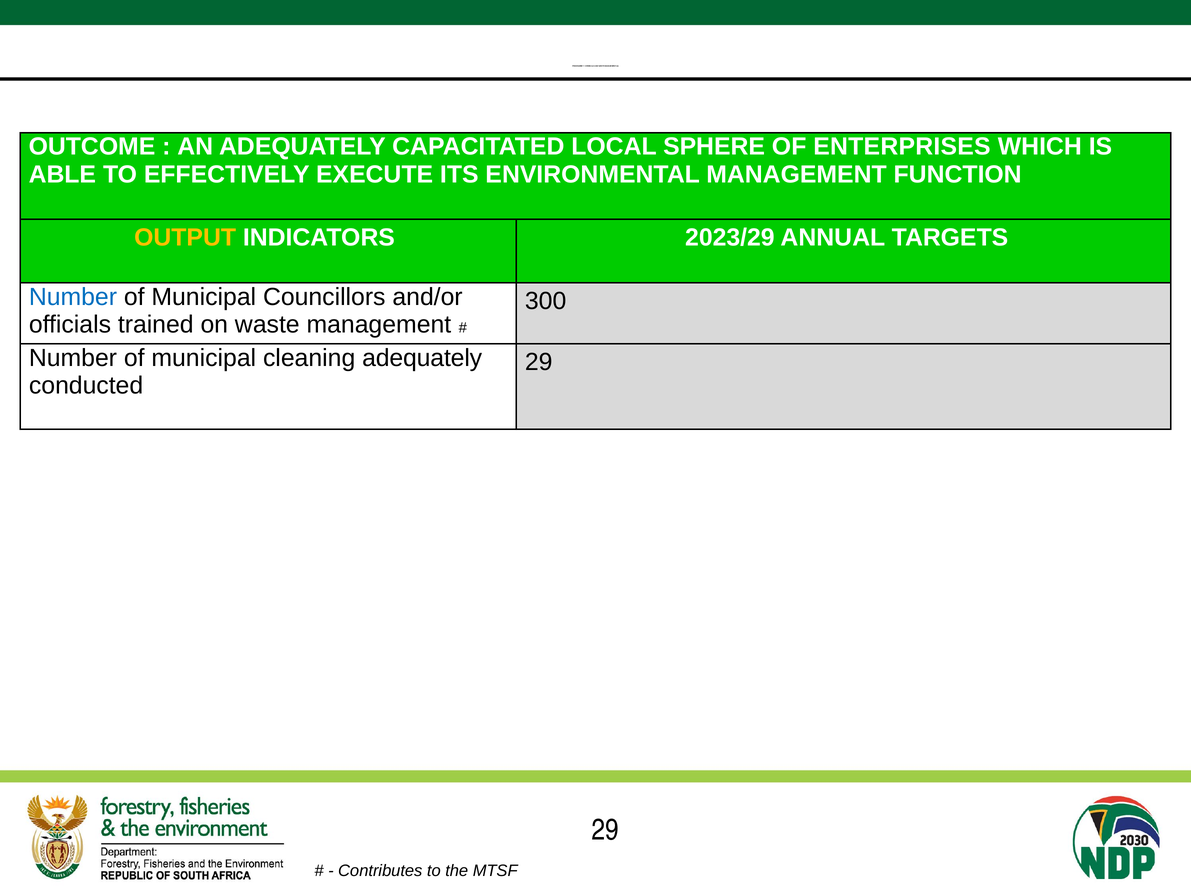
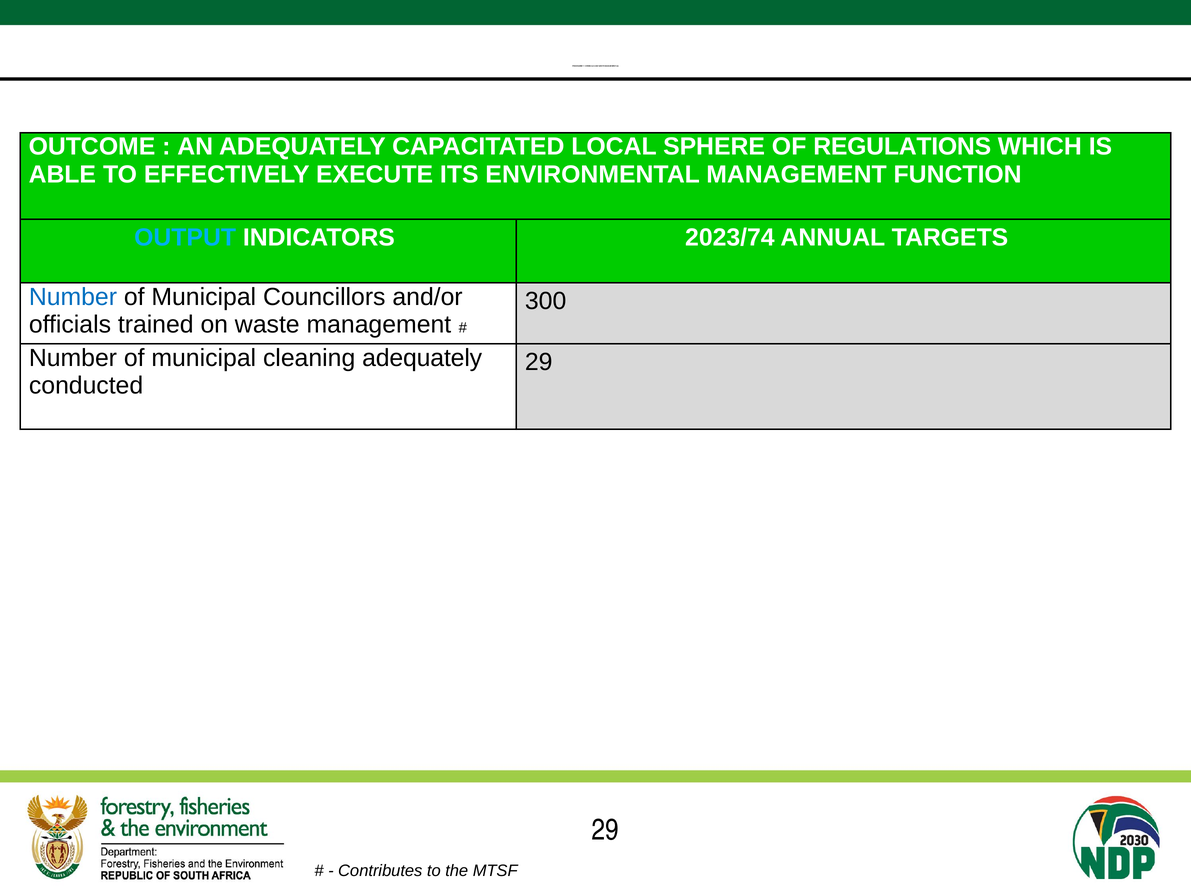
ENTERPRISES: ENTERPRISES -> REGULATIONS
OUTPUT colour: yellow -> light blue
2023/29: 2023/29 -> 2023/74
